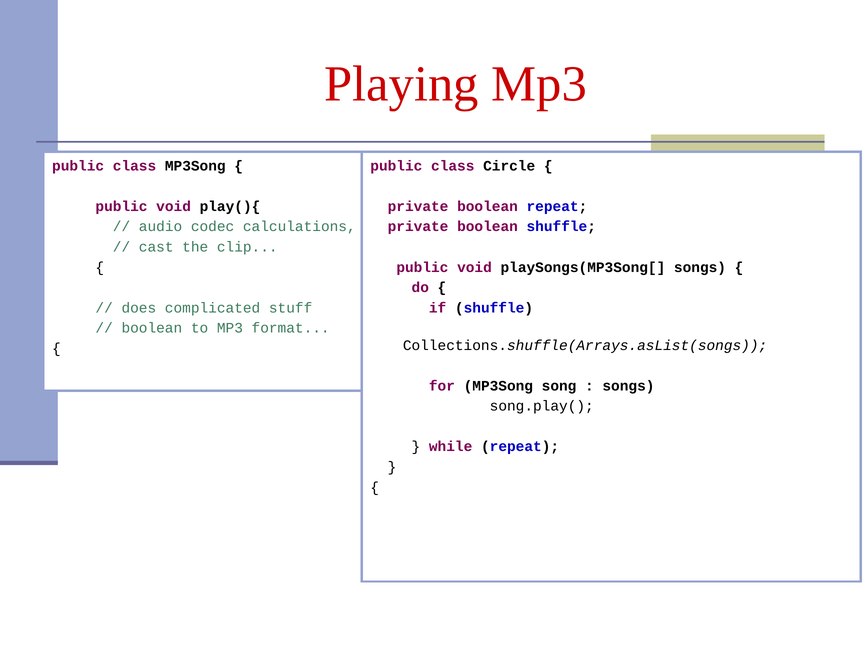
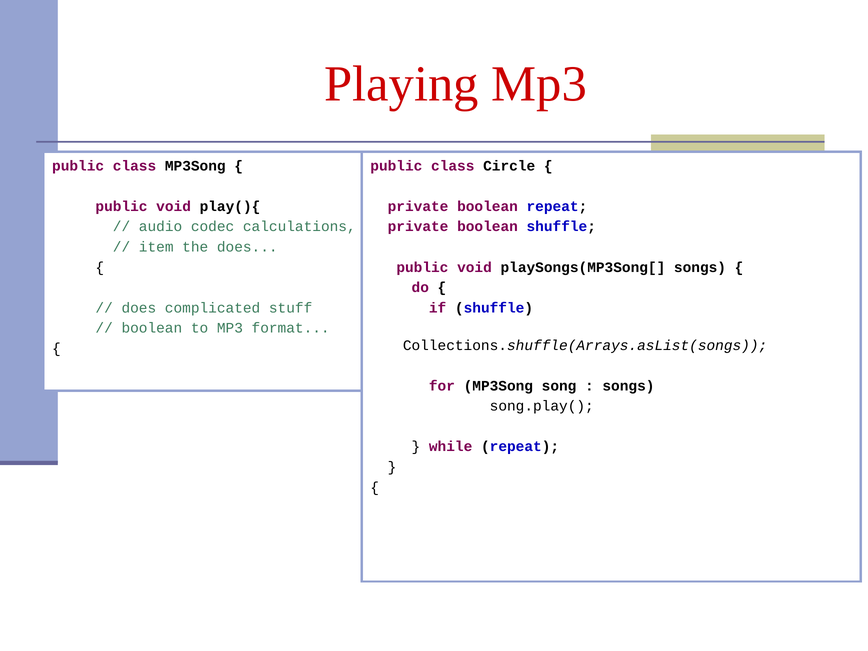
cast: cast -> item
the clip: clip -> does
